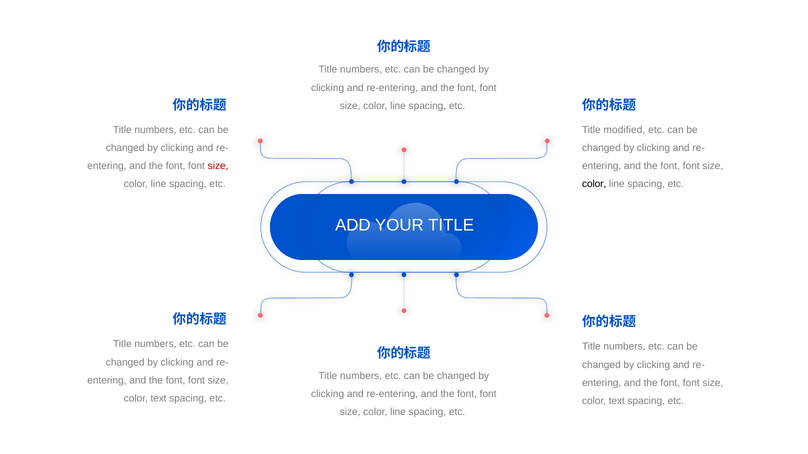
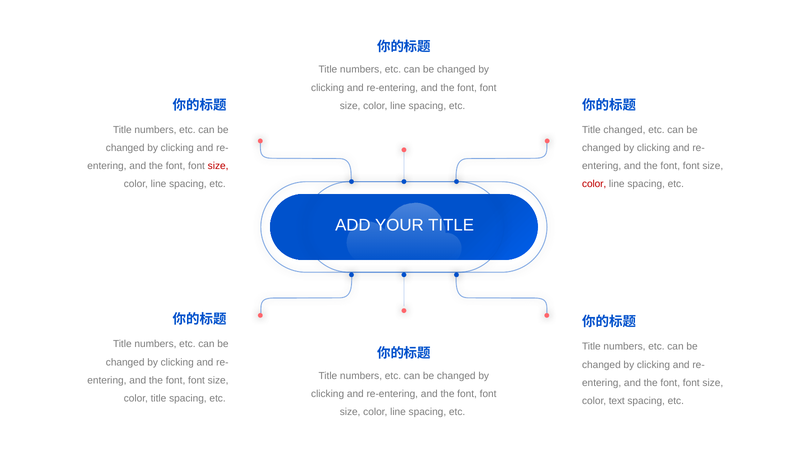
Title modified: modified -> changed
color at (594, 184) colour: black -> red
text at (159, 399): text -> title
